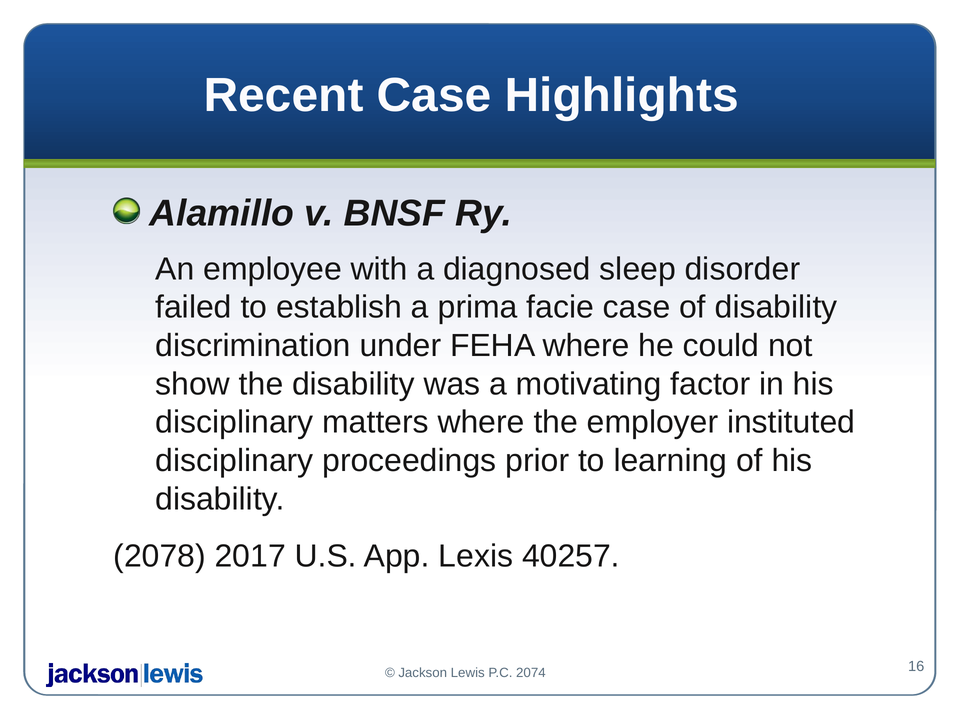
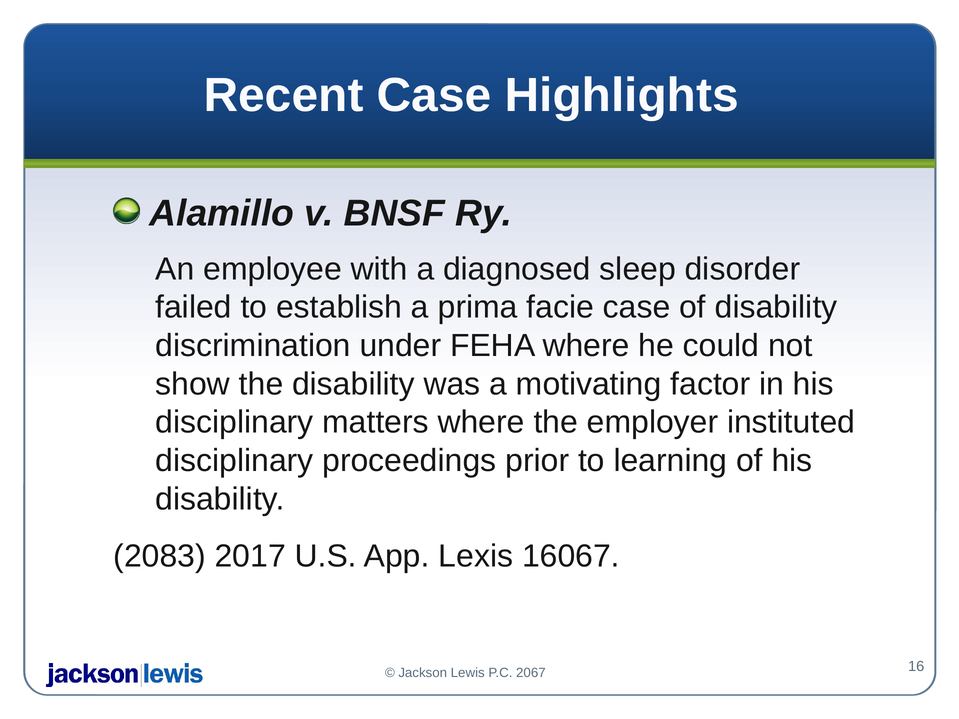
2078: 2078 -> 2083
40257: 40257 -> 16067
2074: 2074 -> 2067
